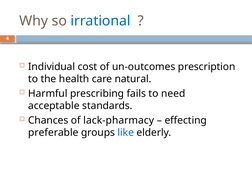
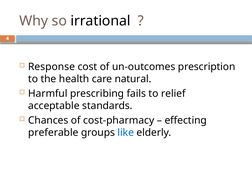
irrational colour: blue -> black
Individual: Individual -> Response
need: need -> relief
lack-pharmacy: lack-pharmacy -> cost-pharmacy
